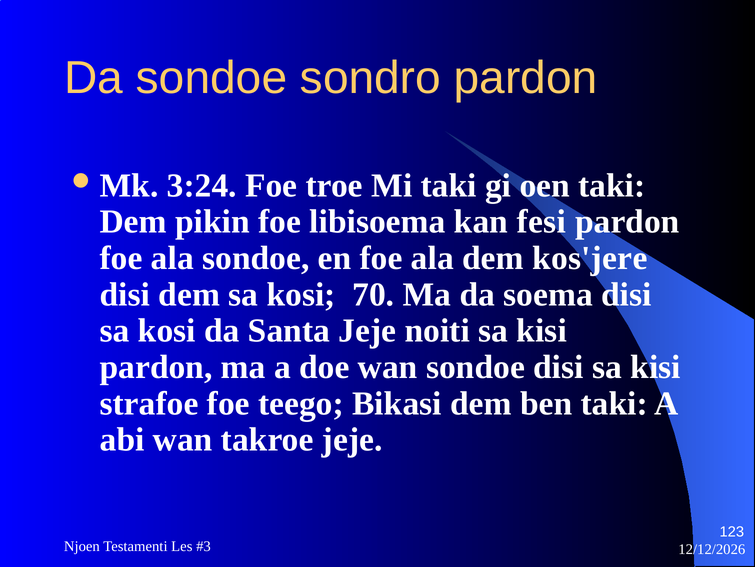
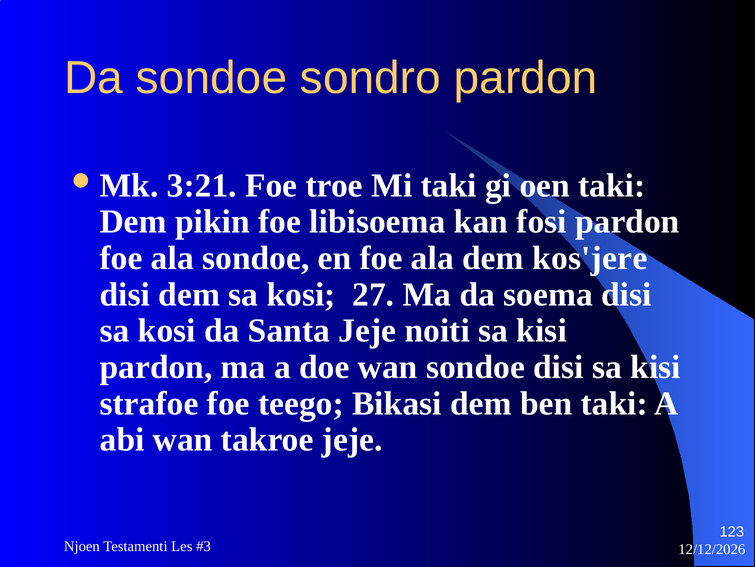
3:24: 3:24 -> 3:21
fesi: fesi -> fosi
70: 70 -> 27
